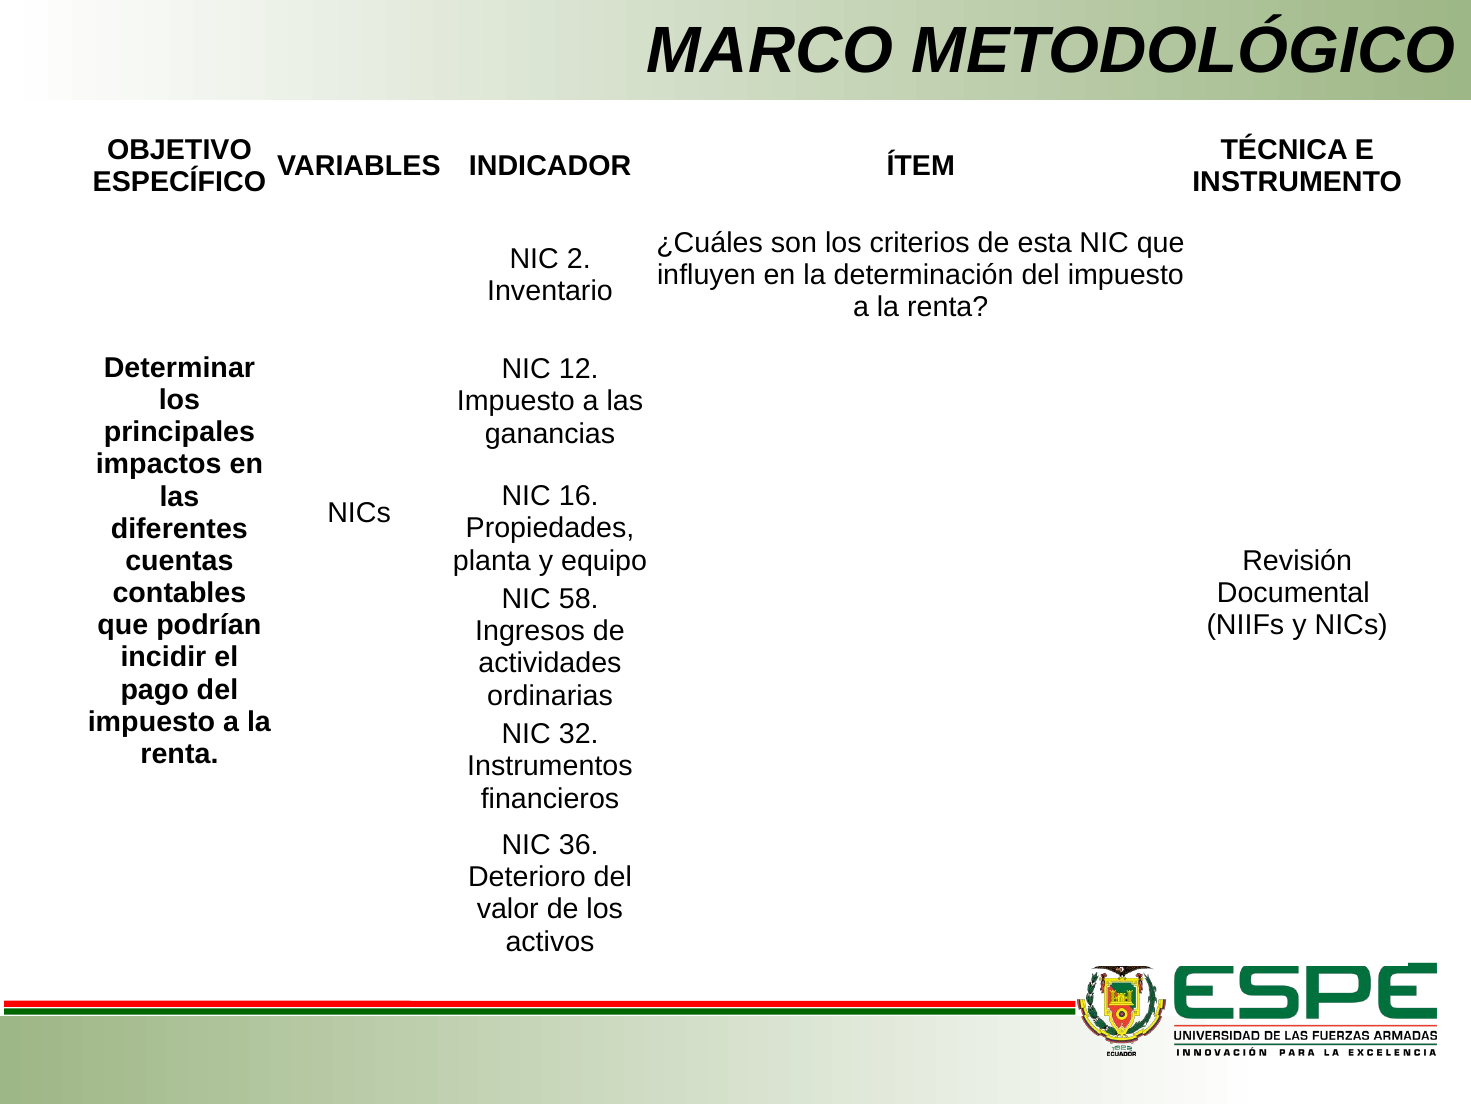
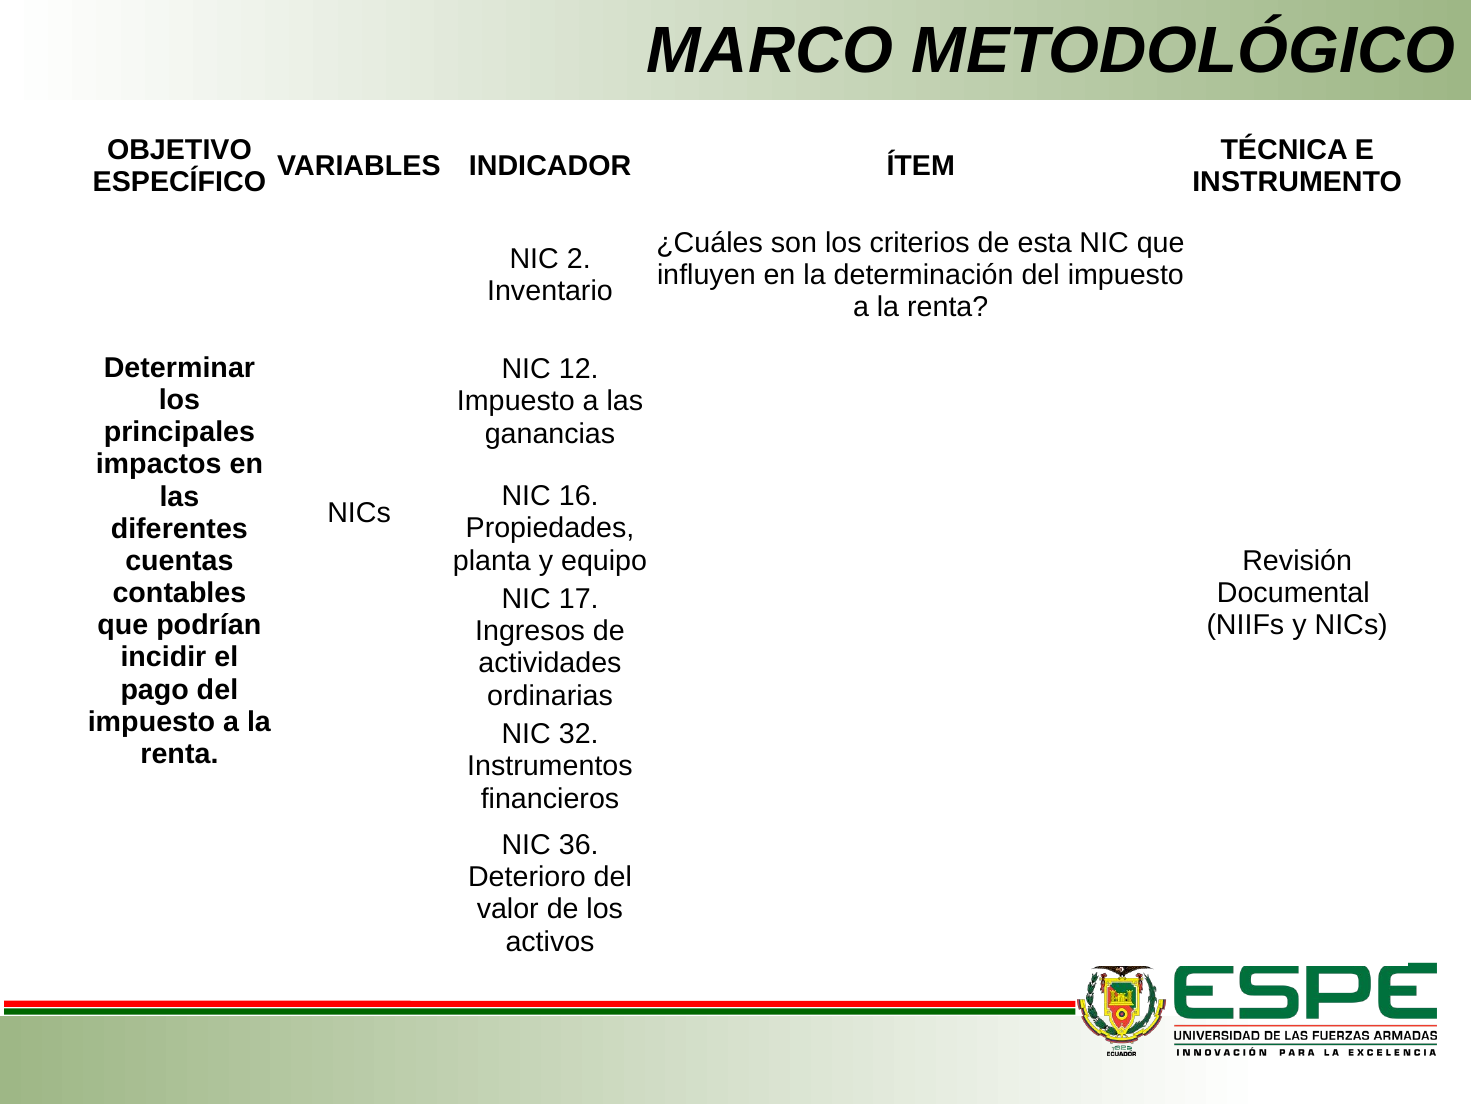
58: 58 -> 17
